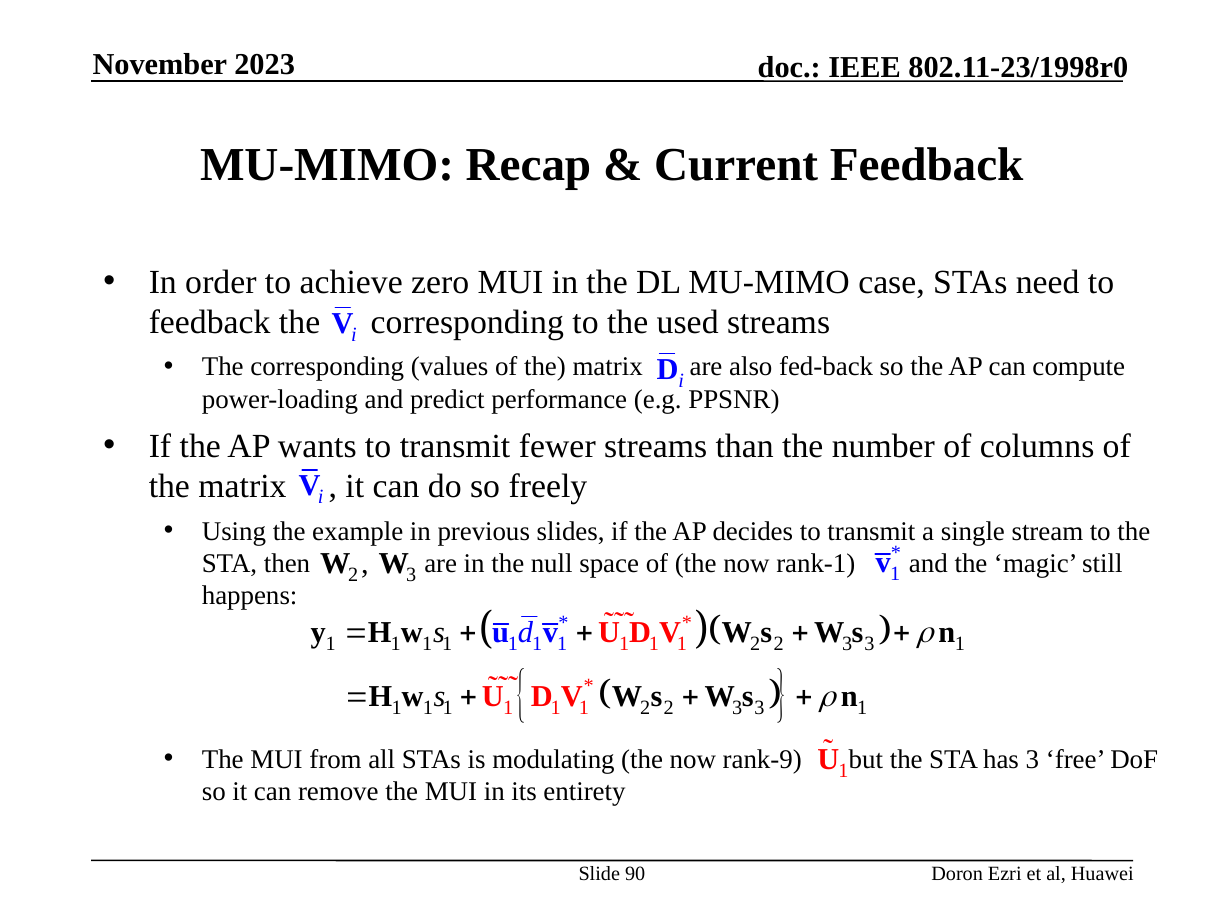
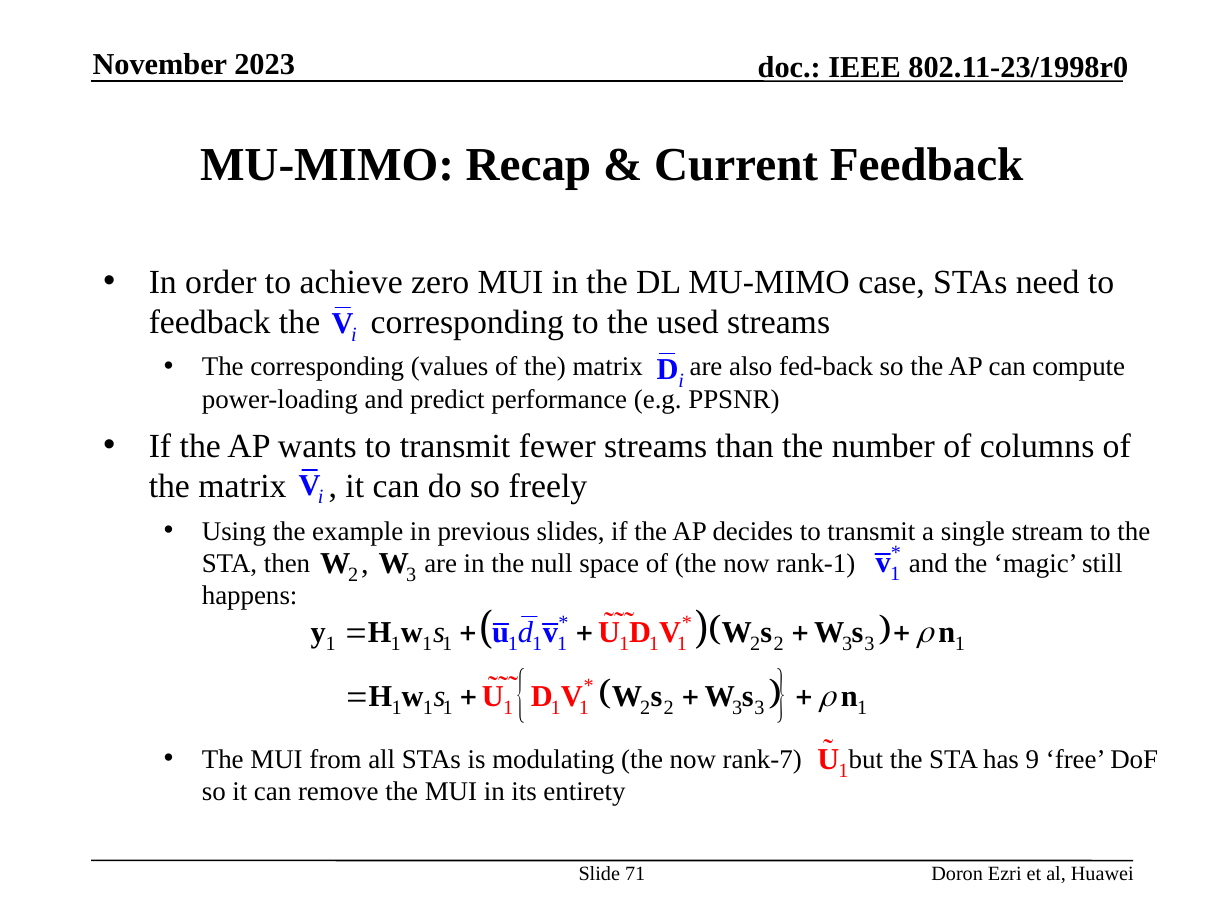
rank-9: rank-9 -> rank-7
has 3: 3 -> 9
90: 90 -> 71
